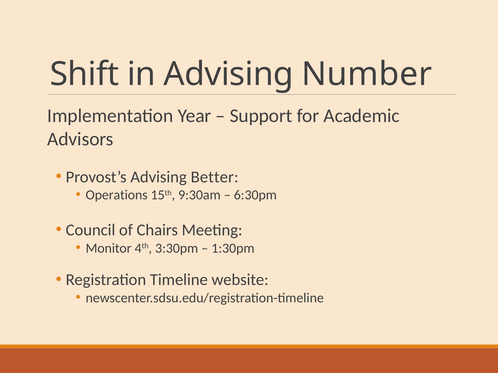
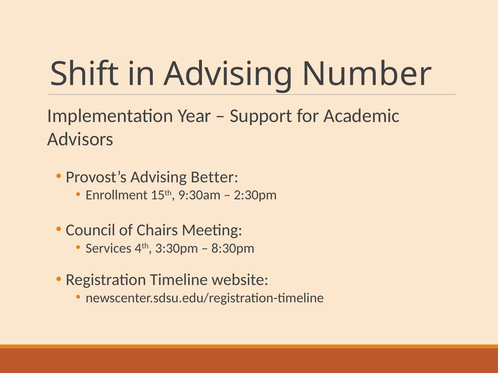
Operations: Operations -> Enrollment
6:30pm: 6:30pm -> 2:30pm
Monitor: Monitor -> Services
1:30pm: 1:30pm -> 8:30pm
